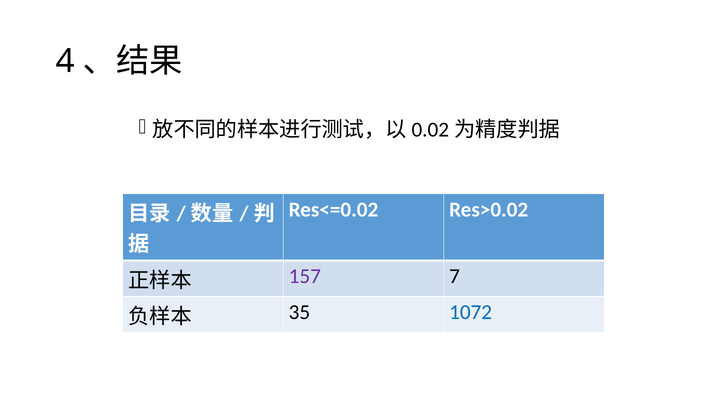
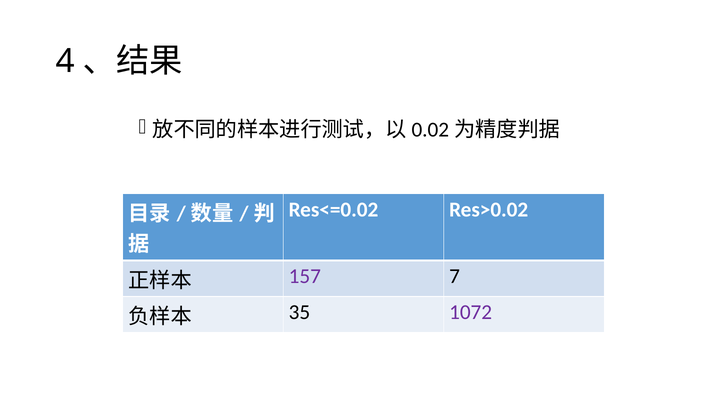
1072 colour: blue -> purple
